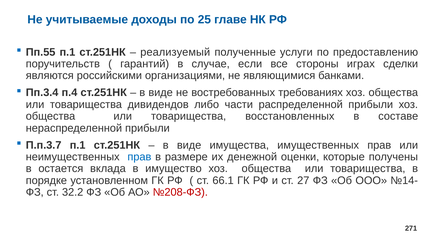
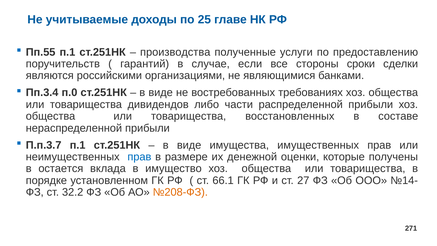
реализуемый: реализуемый -> производства
играх: играх -> сроки
п.4: п.4 -> п.0
№208-ФЗ colour: red -> orange
